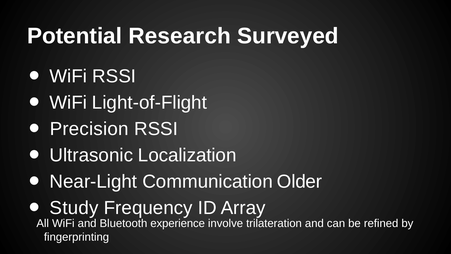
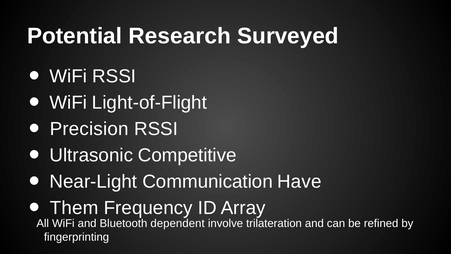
Localization: Localization -> Competitive
Older: Older -> Have
Study: Study -> Them
experience: experience -> dependent
